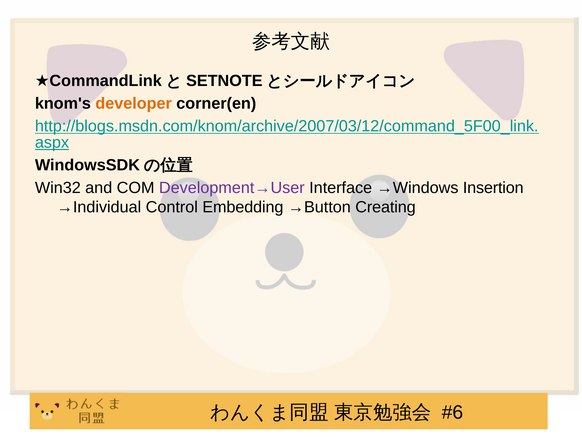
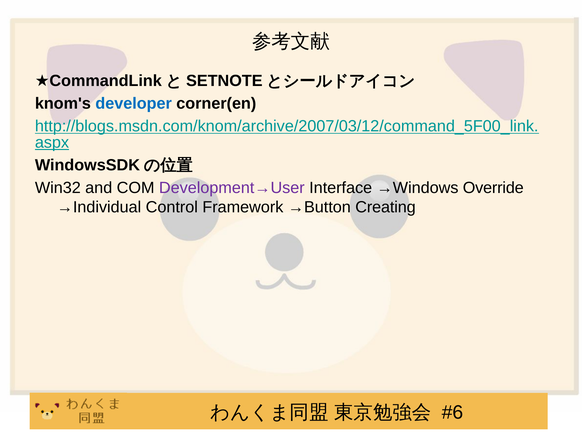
developer colour: orange -> blue
Insertion: Insertion -> Override
Embedding: Embedding -> Framework
